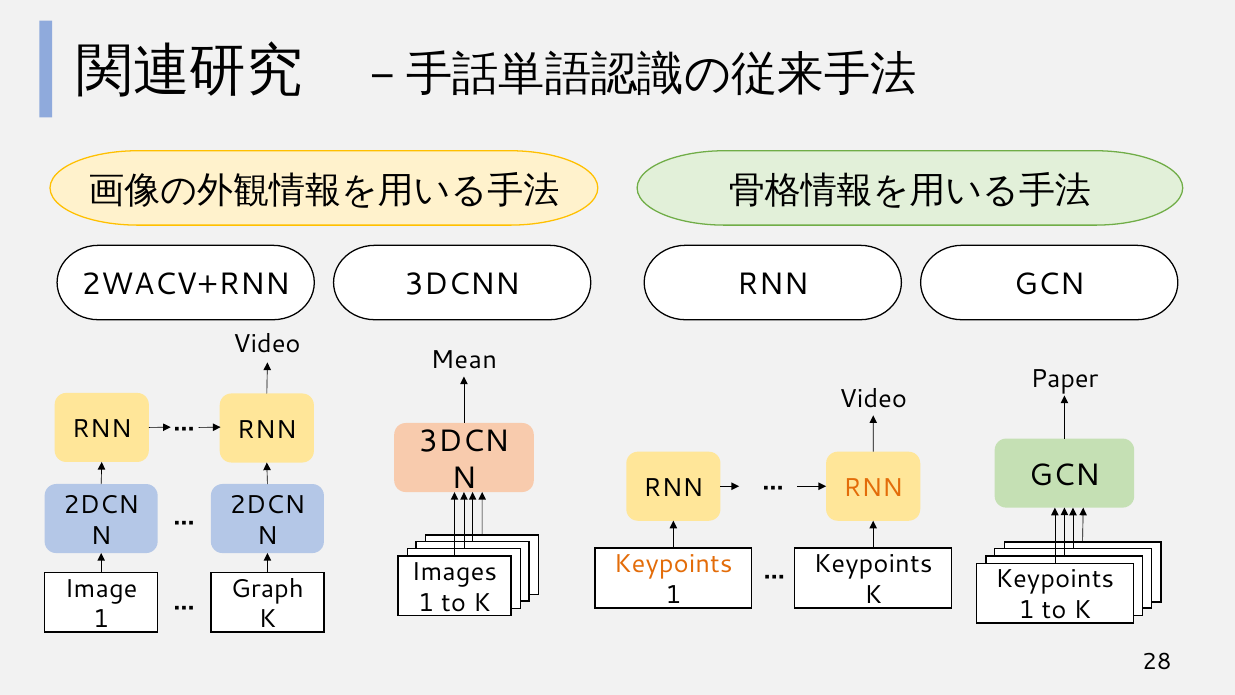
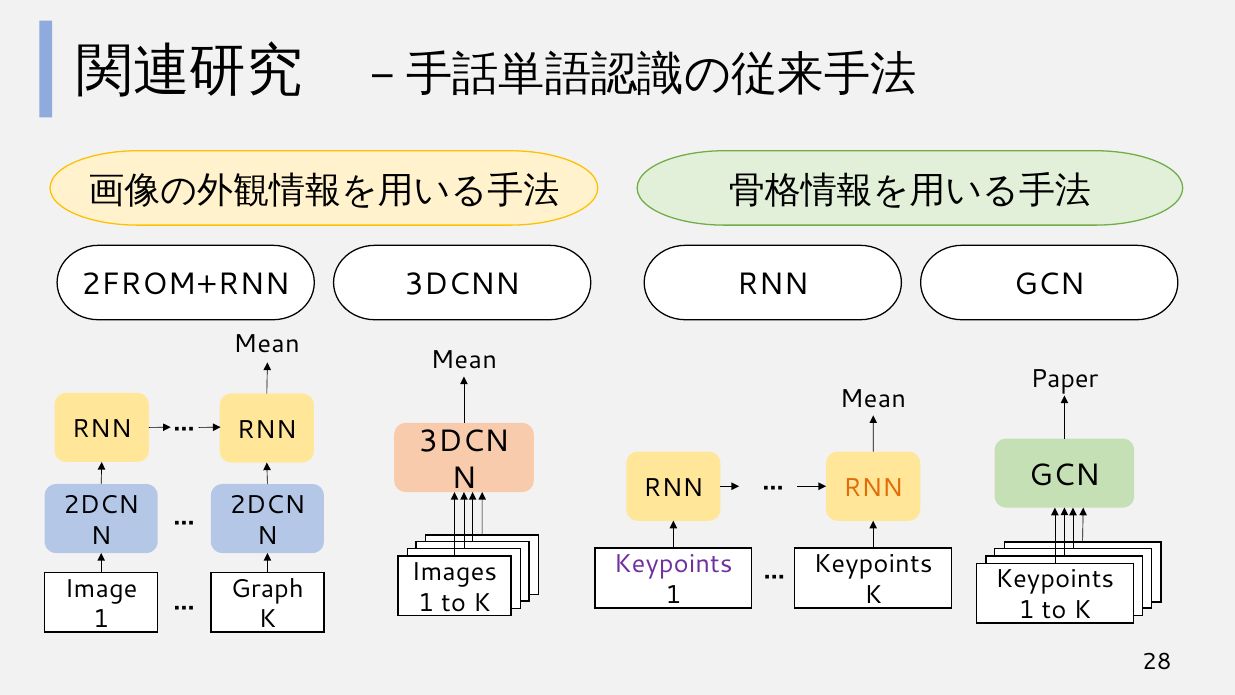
2WACV+RNN: 2WACV+RNN -> 2FROM+RNN
Video at (267, 344): Video -> Mean
Video at (873, 399): Video -> Mean
Keypoints at (673, 564) colour: orange -> purple
